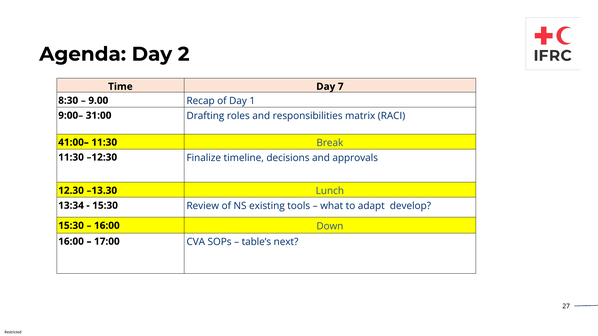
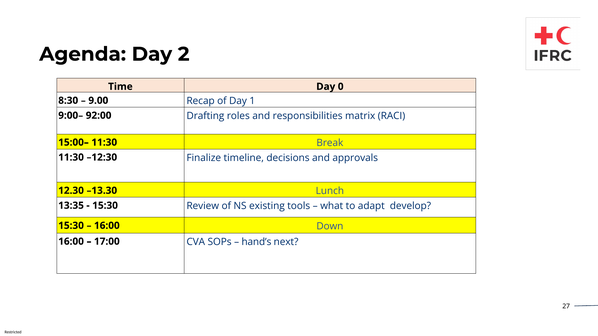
7: 7 -> 0
31:00: 31:00 -> 92:00
41:00–: 41:00– -> 15:00–
13:34: 13:34 -> 13:35
table’s: table’s -> hand’s
